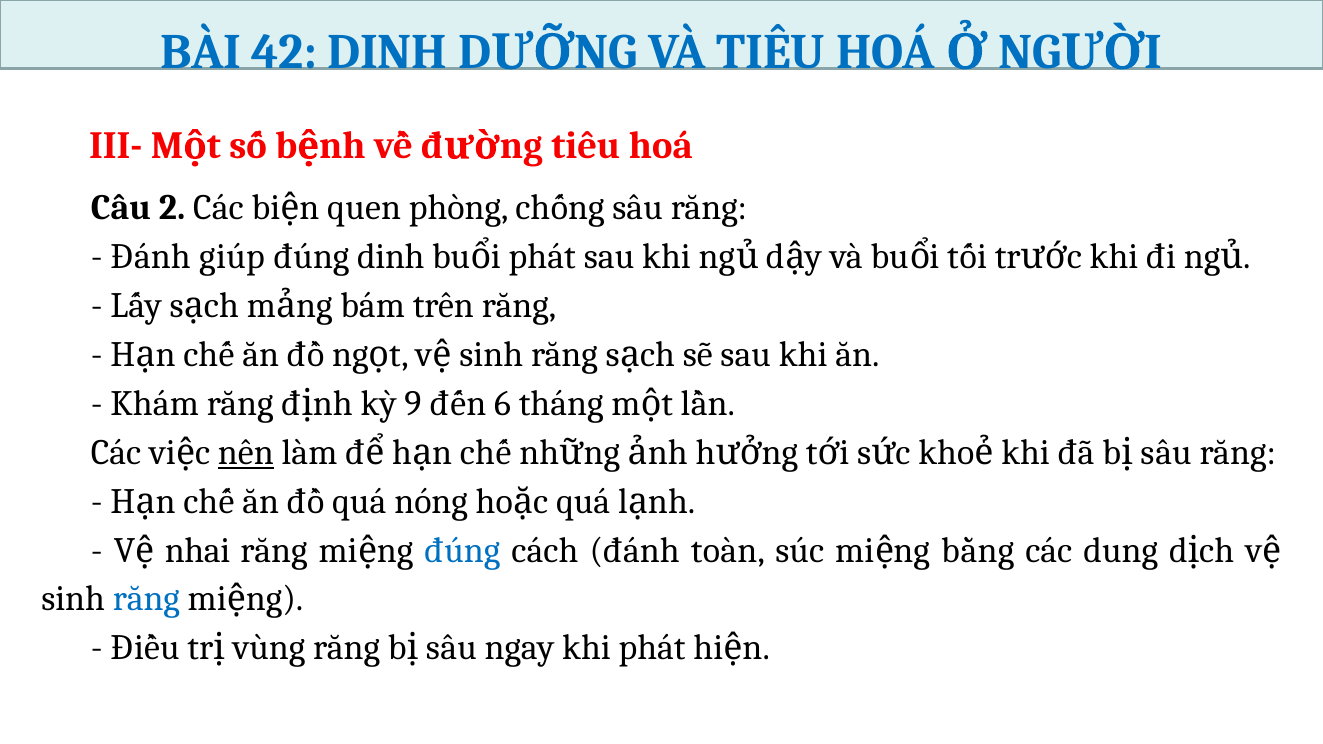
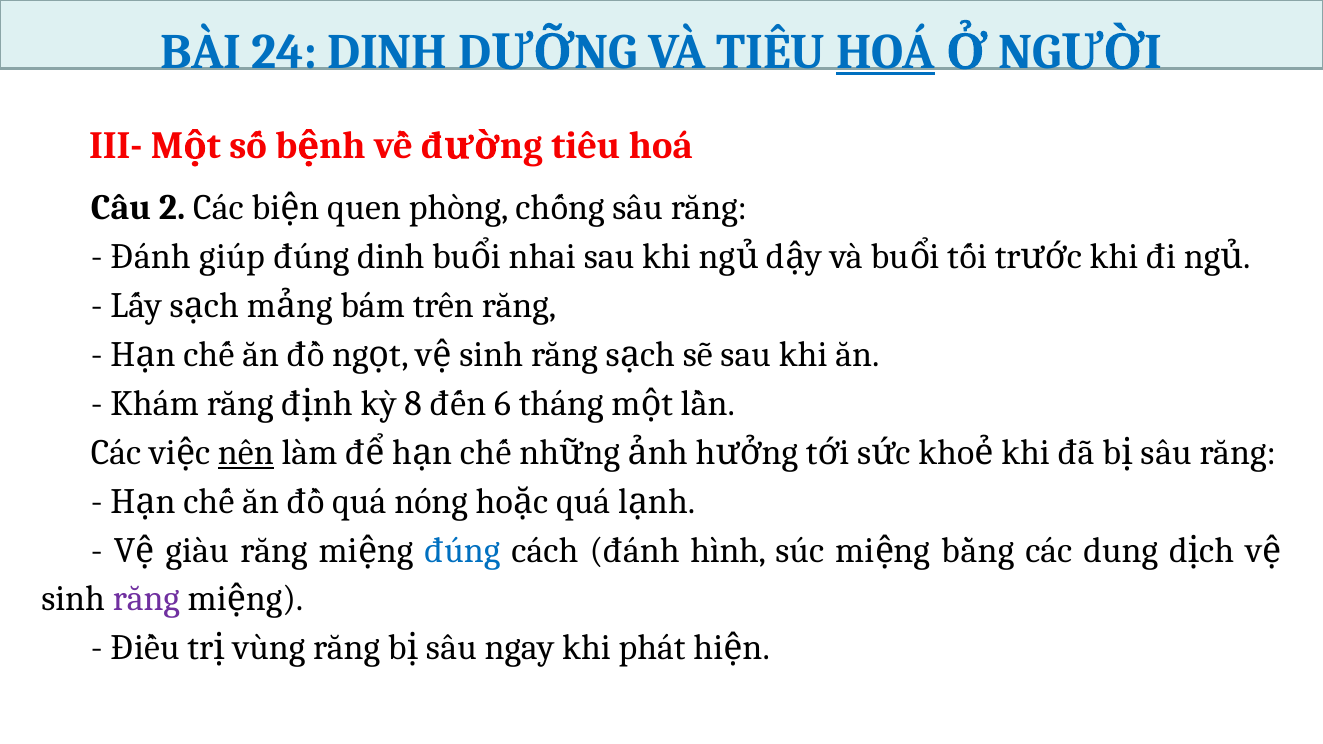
42: 42 -> 24
HOÁ at (886, 53) underline: none -> present
phát at (542, 256): phát -> nhai
9: 9 -> 8
nhai: nhai -> giàu
toàn: toàn -> hình
răng at (146, 599) colour: blue -> purple
